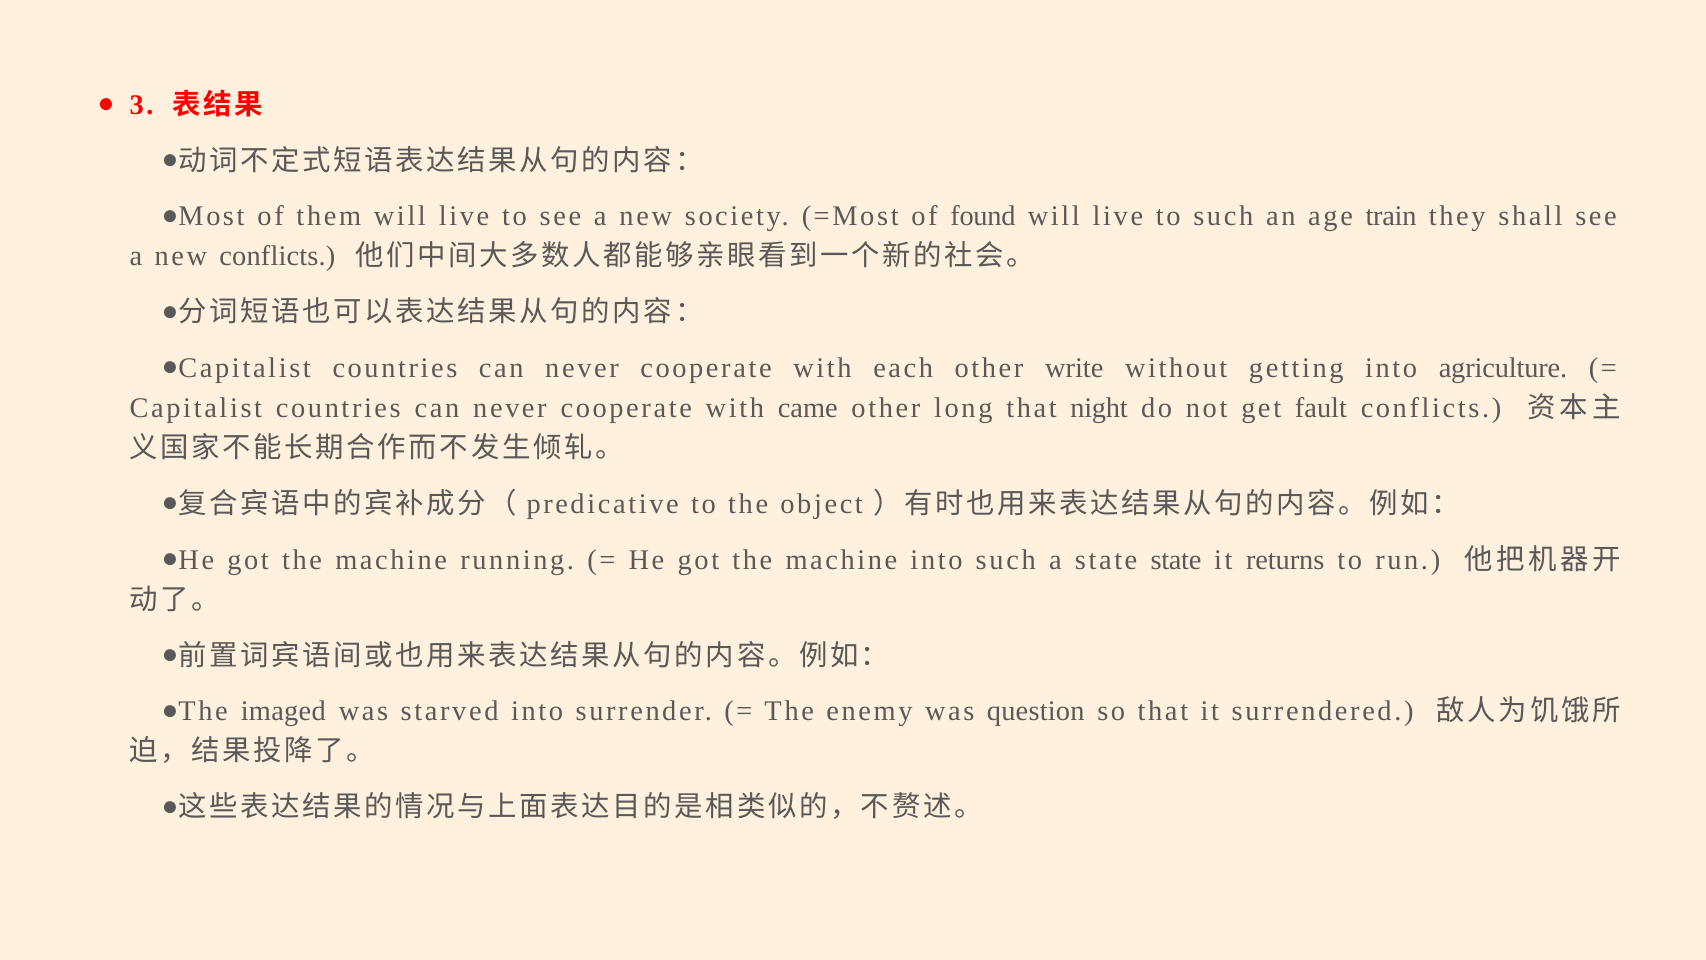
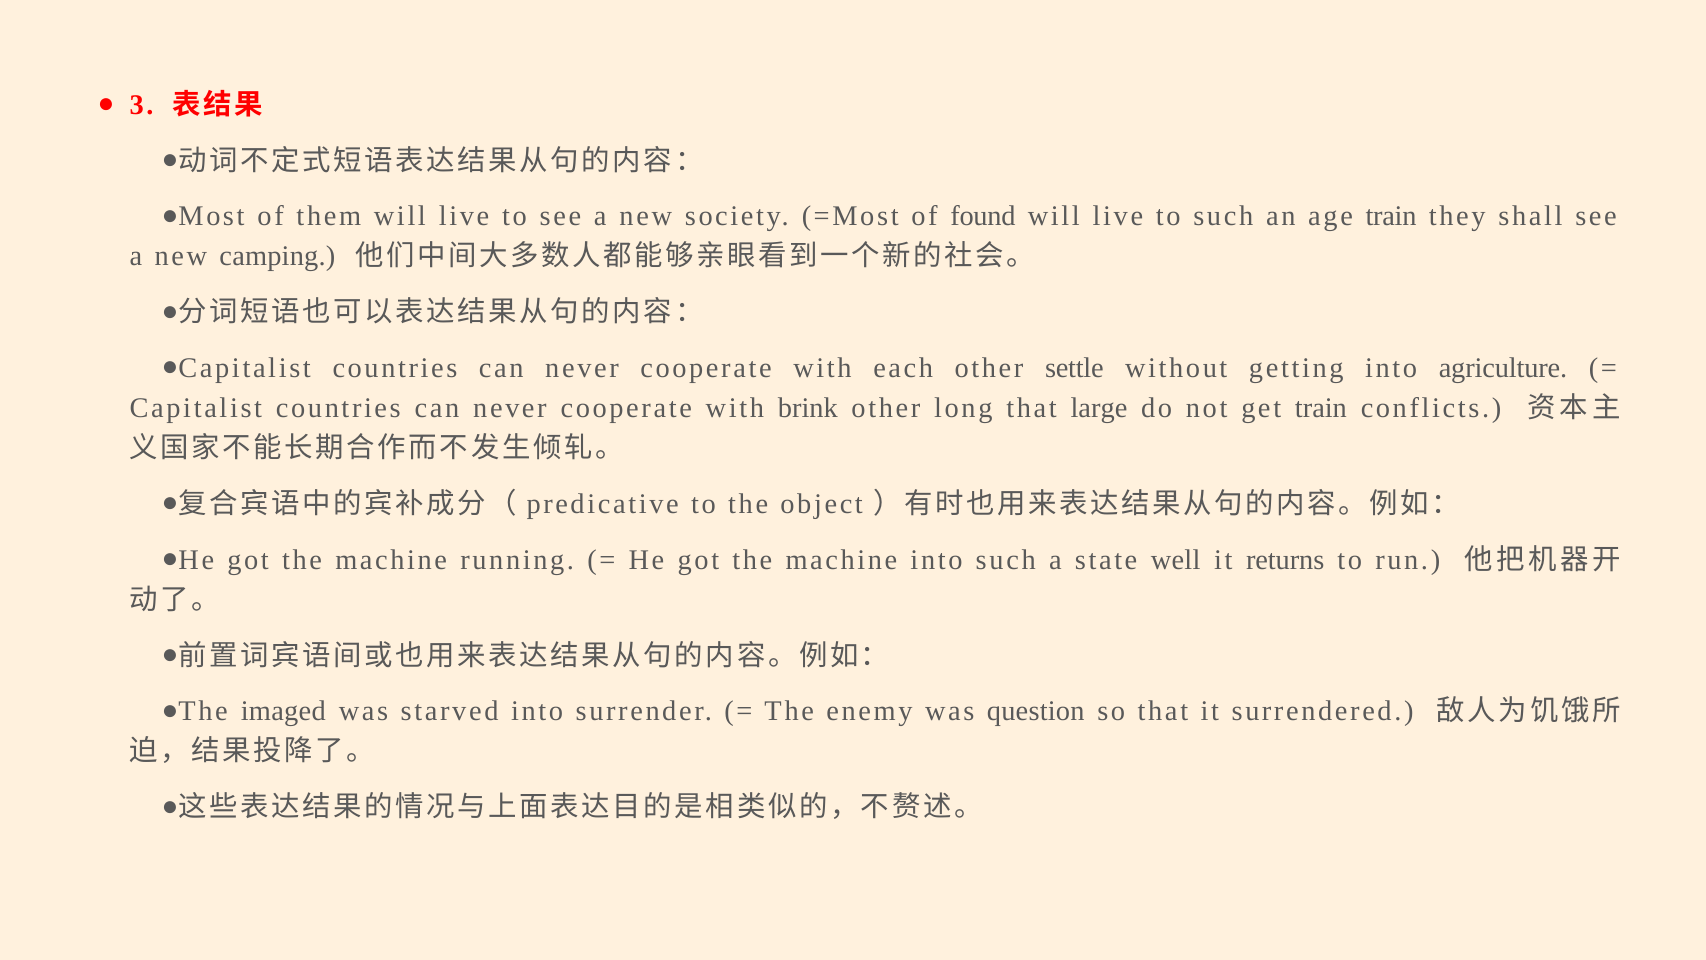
new conflicts: conflicts -> camping
write: write -> settle
came: came -> brink
night: night -> large
get fault: fault -> train
state state: state -> well
